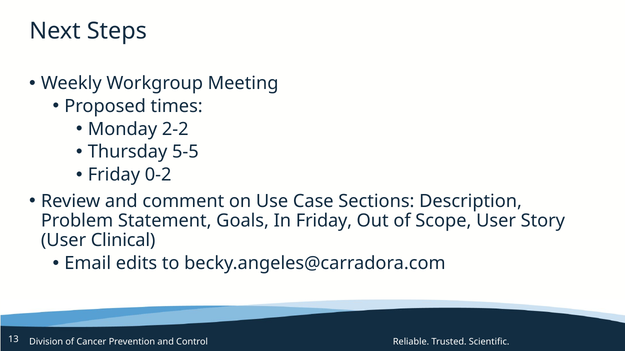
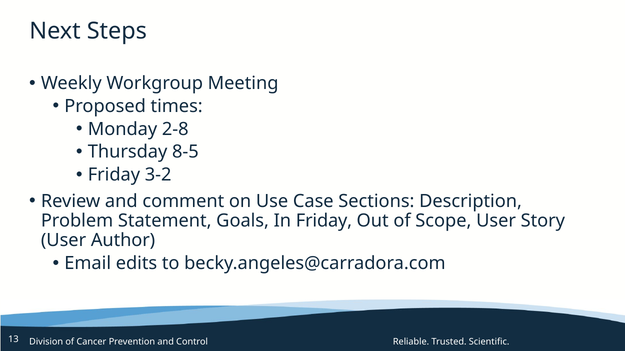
2-2: 2-2 -> 2-8
5-5: 5-5 -> 8-5
0-2: 0-2 -> 3-2
Clinical: Clinical -> Author
